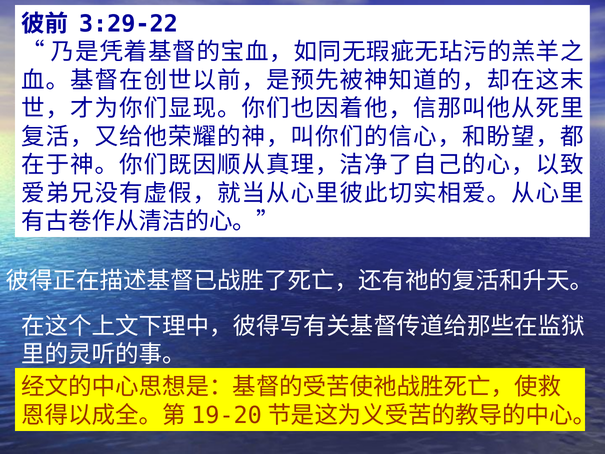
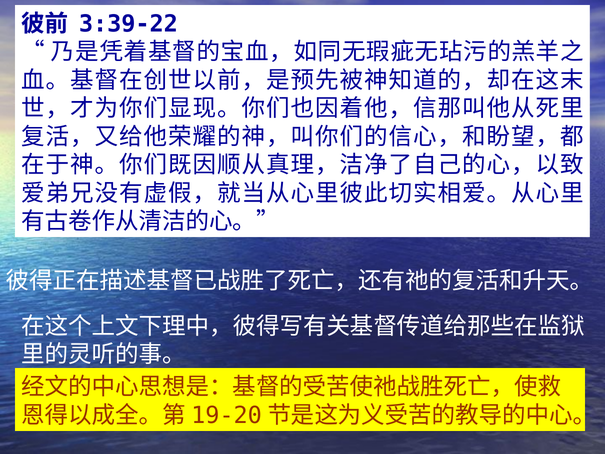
3:29-22: 3:29-22 -> 3:39-22
